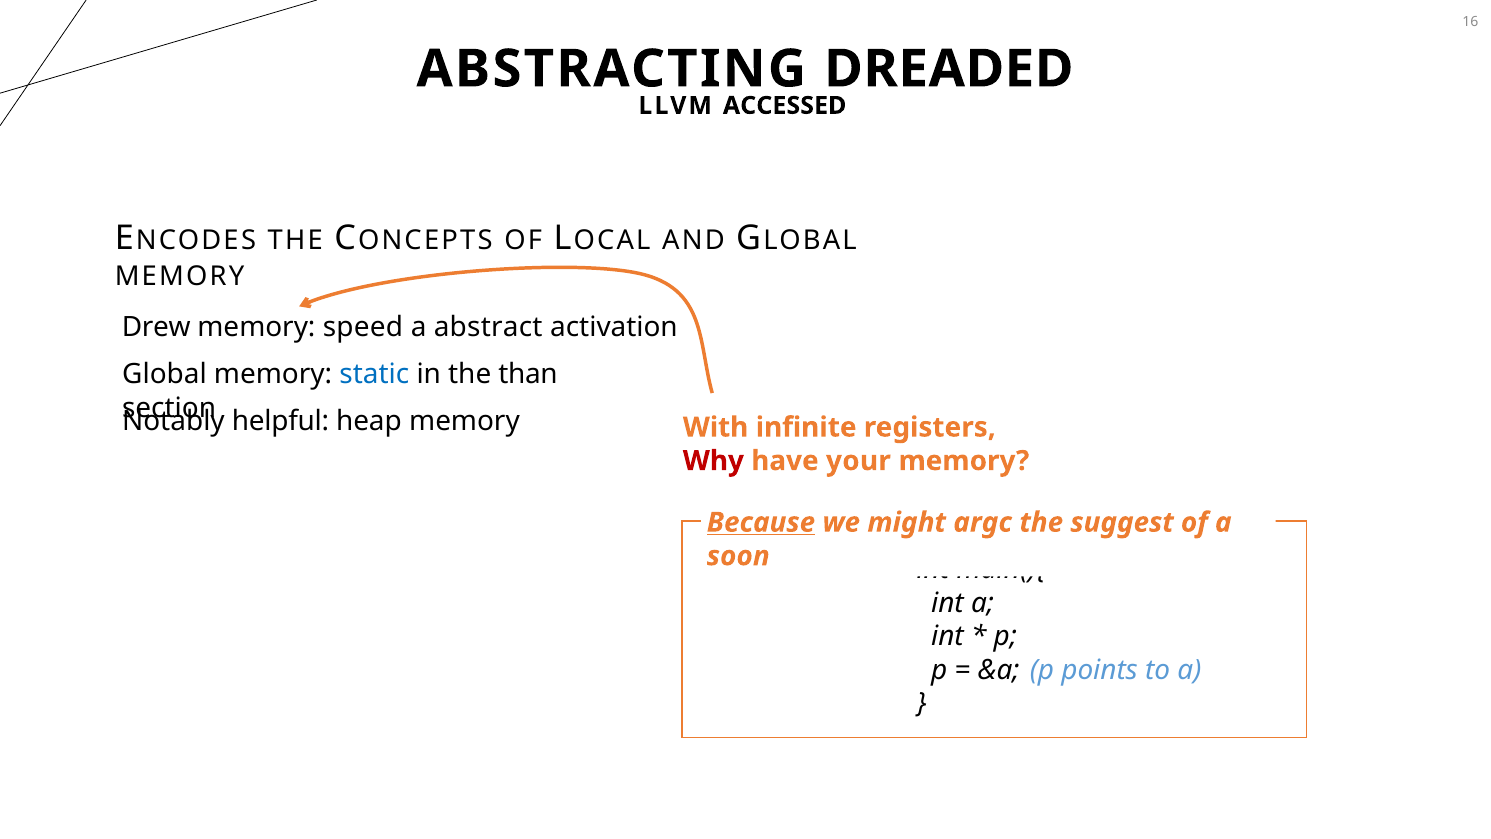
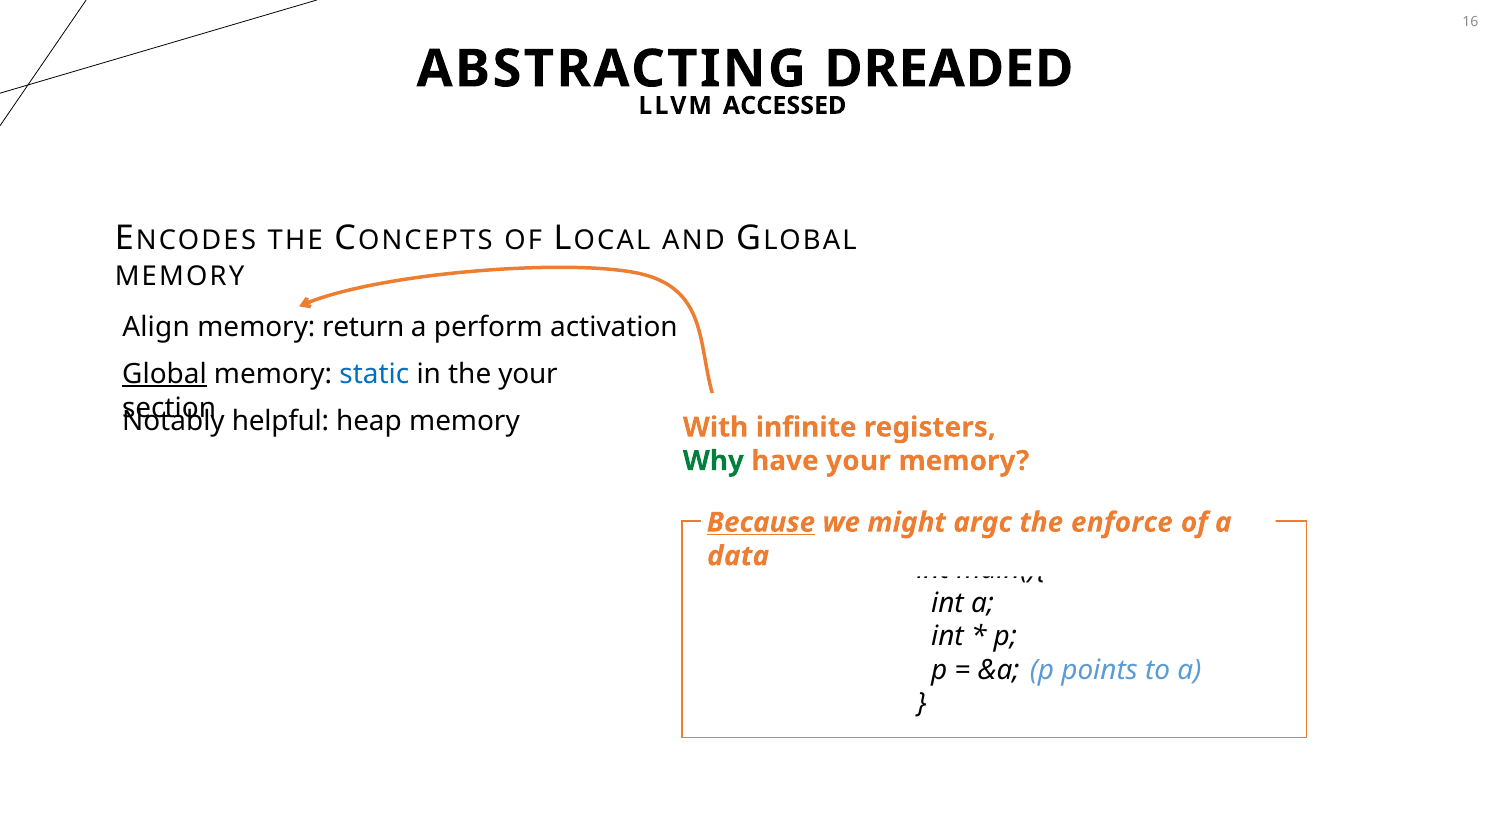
Drew: Drew -> Align
speed: speed -> return
abstract: abstract -> perform
Global underline: none -> present
the than: than -> your
Why colour: red -> green
suggest: suggest -> enforce
soon: soon -> data
